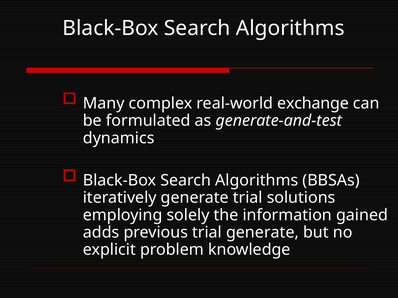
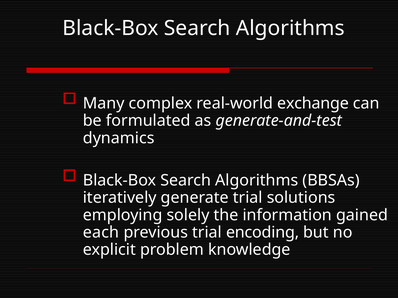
adds: adds -> each
trial generate: generate -> encoding
